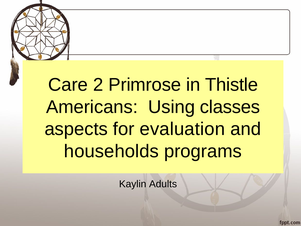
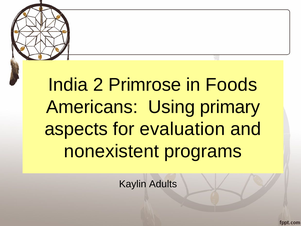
Care: Care -> India
Thistle: Thistle -> Foods
classes: classes -> primary
households: households -> nonexistent
